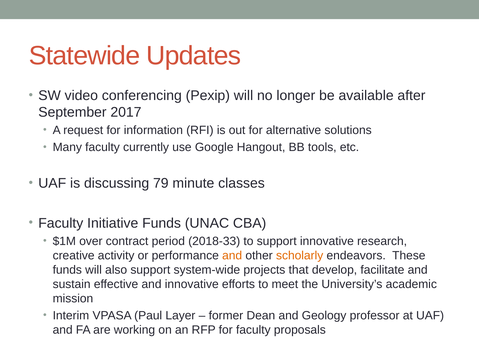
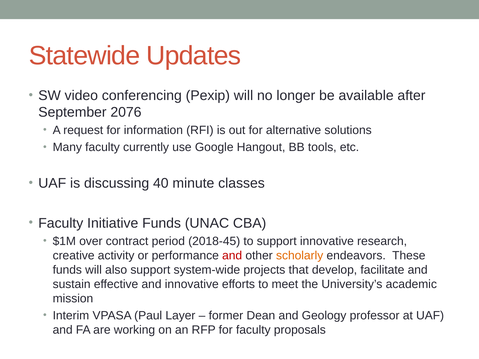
2017: 2017 -> 2076
79: 79 -> 40
2018-33: 2018-33 -> 2018-45
and at (232, 256) colour: orange -> red
